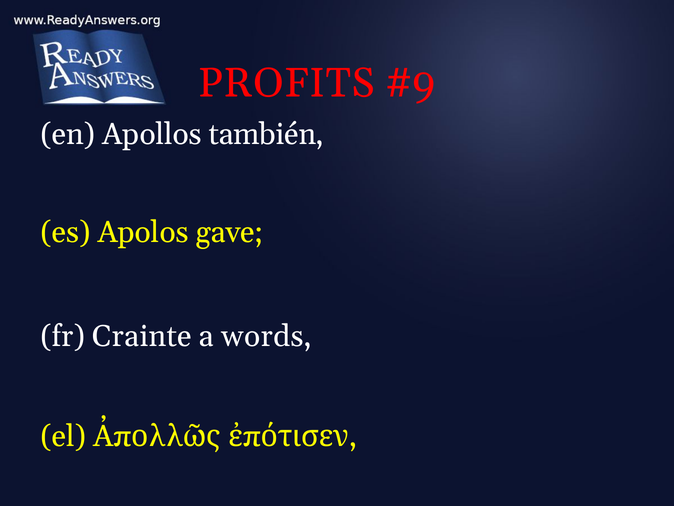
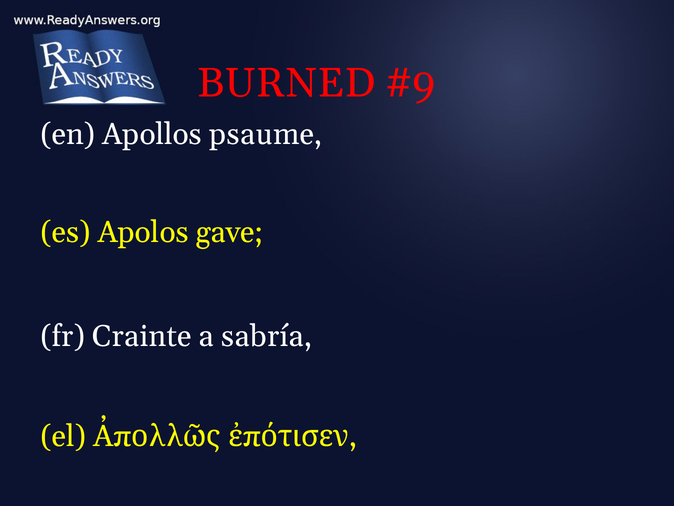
PROFITS: PROFITS -> BURNED
también: también -> psaume
words: words -> sabría
